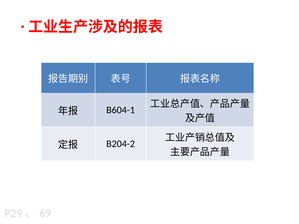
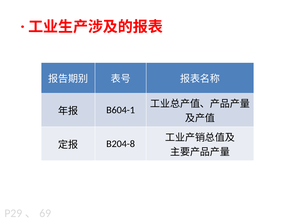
B204-2: B204-2 -> B204-8
